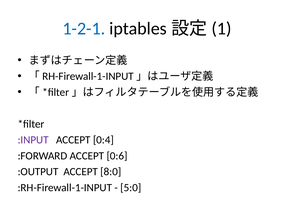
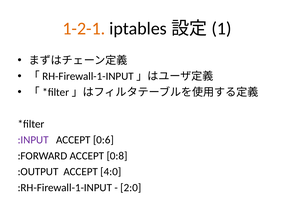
1-2-1 colour: blue -> orange
0:4: 0:4 -> 0:6
0:6: 0:6 -> 0:8
8:0: 8:0 -> 4:0
5:0: 5:0 -> 2:0
